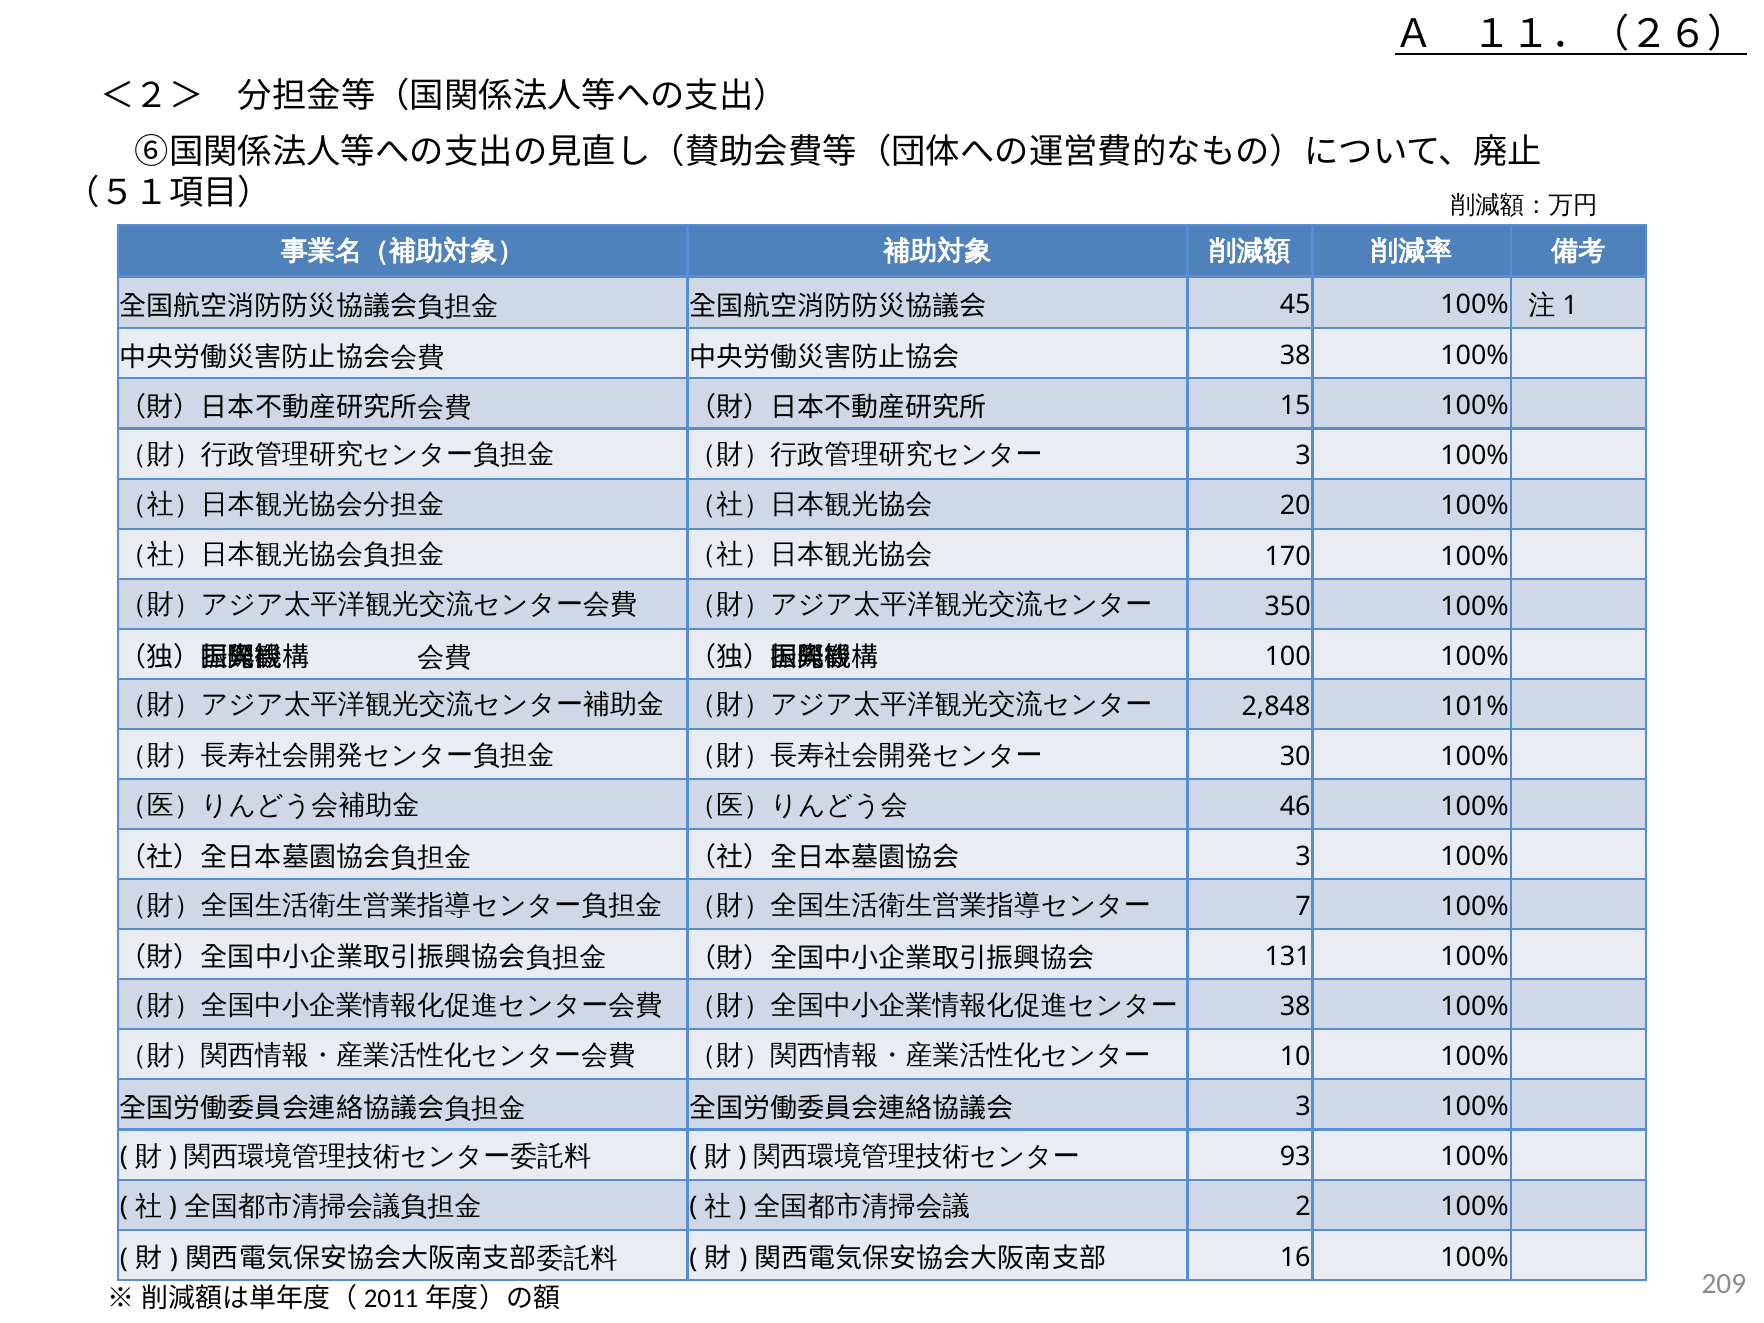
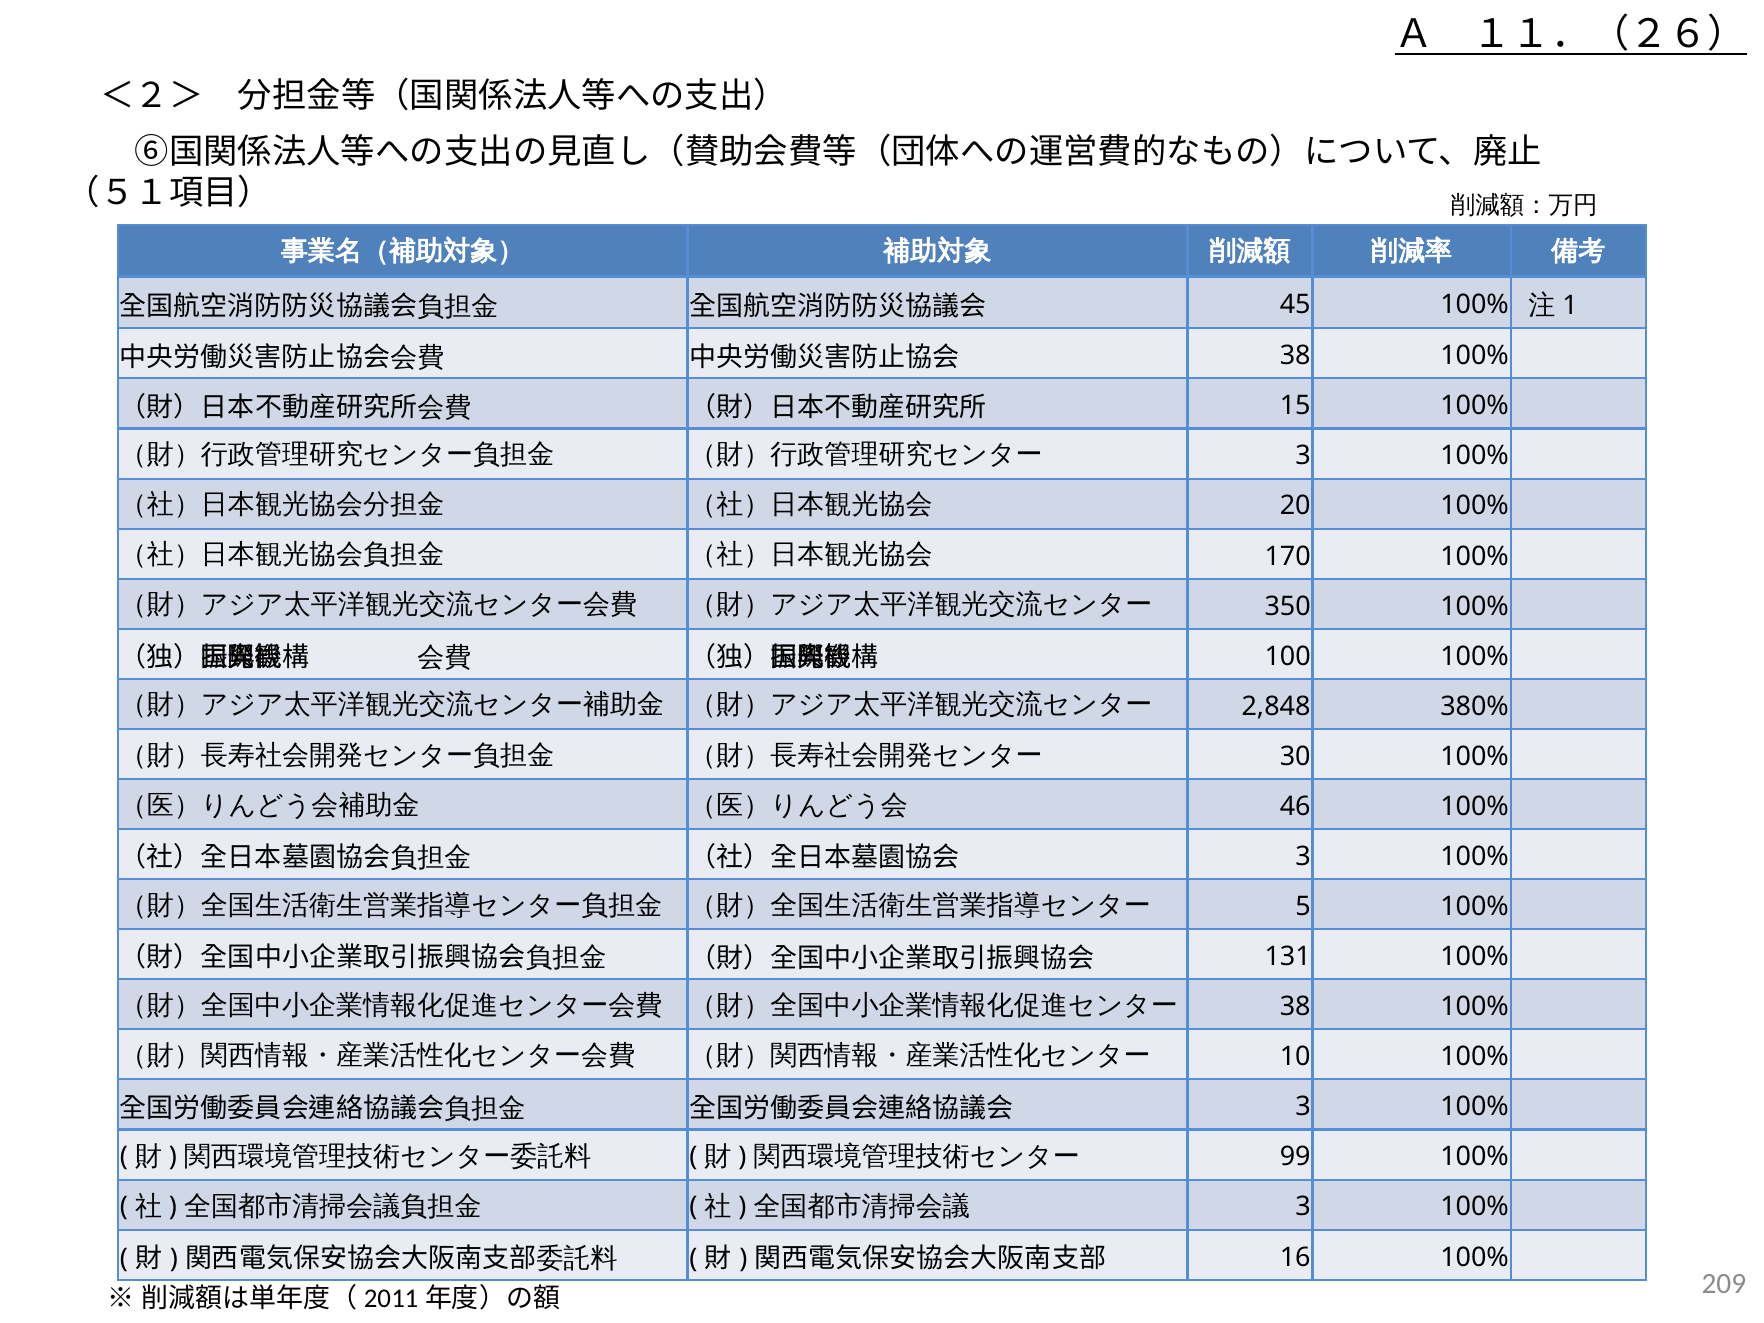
101%: 101% -> 380%
7: 7 -> 5
93: 93 -> 99
2 at (1303, 1207): 2 -> 3
